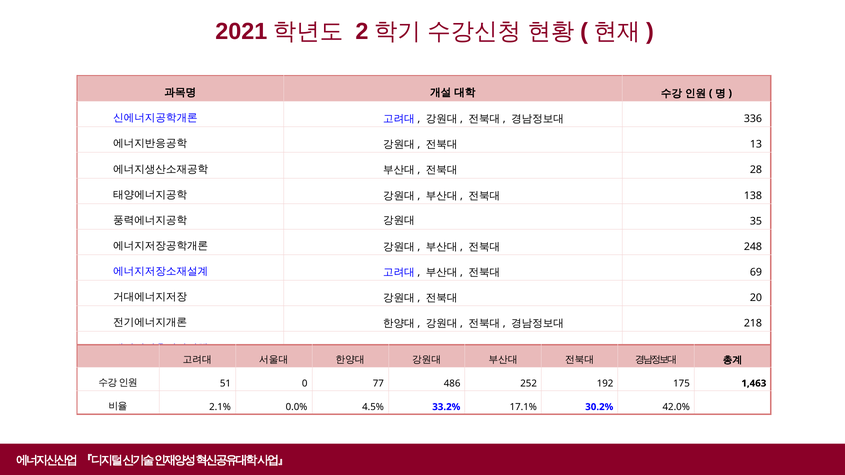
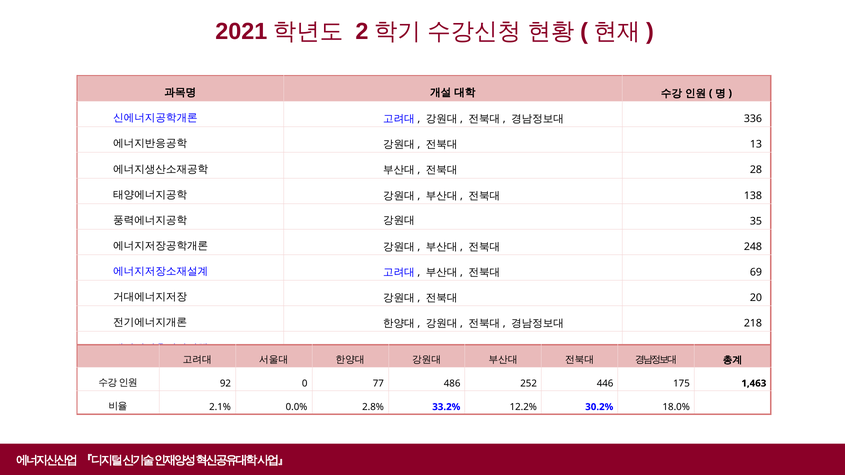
51: 51 -> 92
192: 192 -> 446
4.5%: 4.5% -> 2.8%
17.1%: 17.1% -> 12.2%
42.0%: 42.0% -> 18.0%
